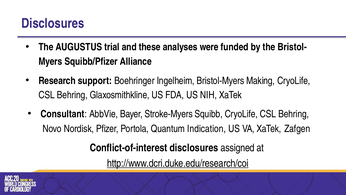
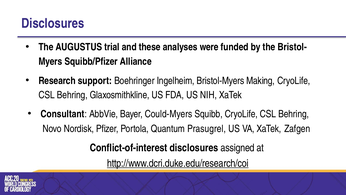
Stroke-Myers: Stroke-Myers -> Could-Myers
Indication: Indication -> Prasugrel
